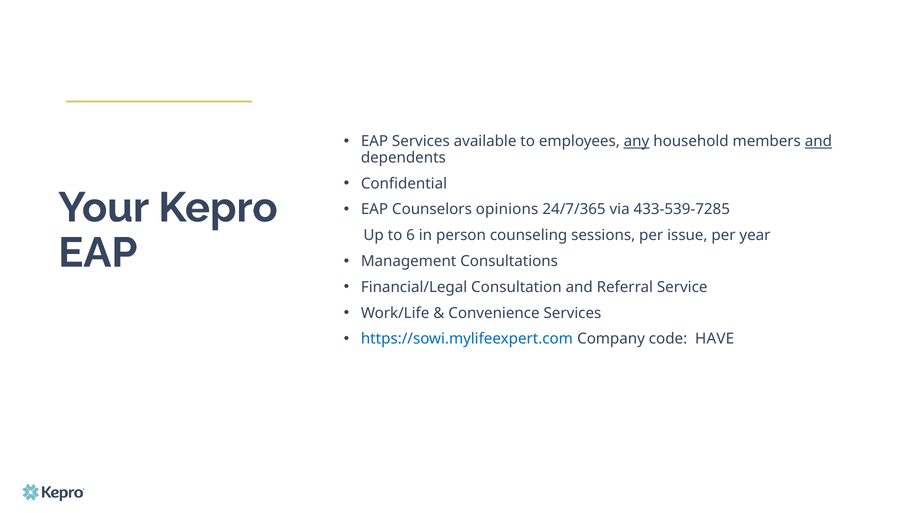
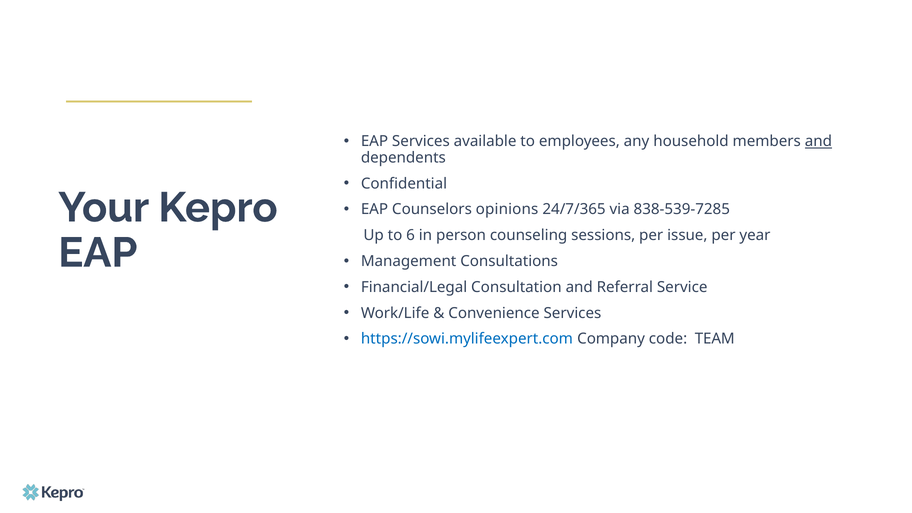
any underline: present -> none
433-539-7285: 433-539-7285 -> 838-539-7285
HAVE: HAVE -> TEAM
